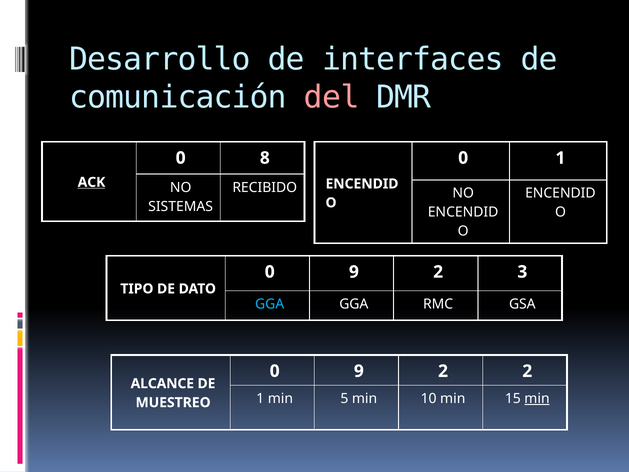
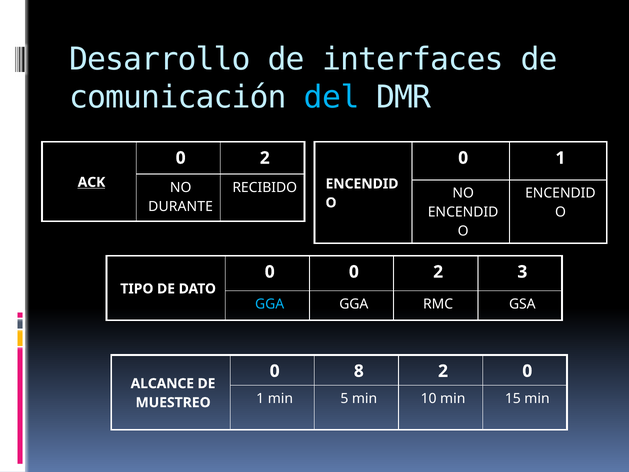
del colour: pink -> light blue
8 at (265, 158): 8 -> 2
SISTEMAS: SISTEMAS -> DURANTE
9 at (354, 272): 9 -> 0
9 at (359, 371): 9 -> 8
2 2: 2 -> 0
min at (537, 398) underline: present -> none
